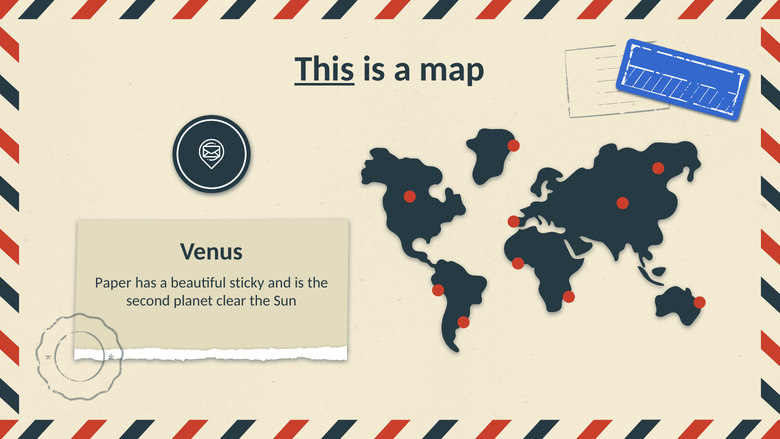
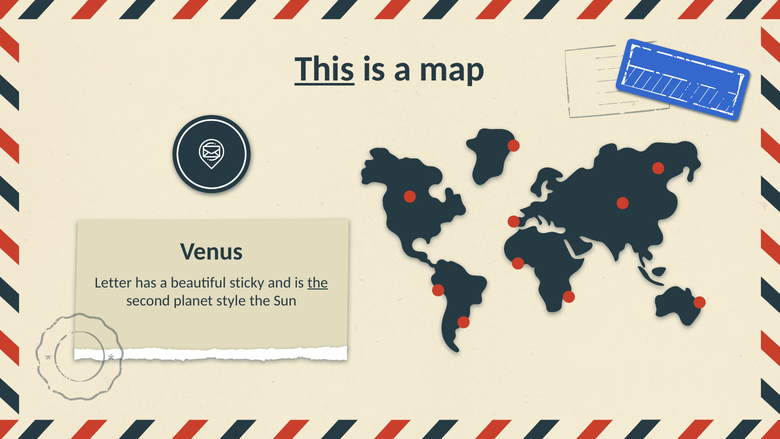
Paper: Paper -> Letter
the at (318, 282) underline: none -> present
clear: clear -> style
